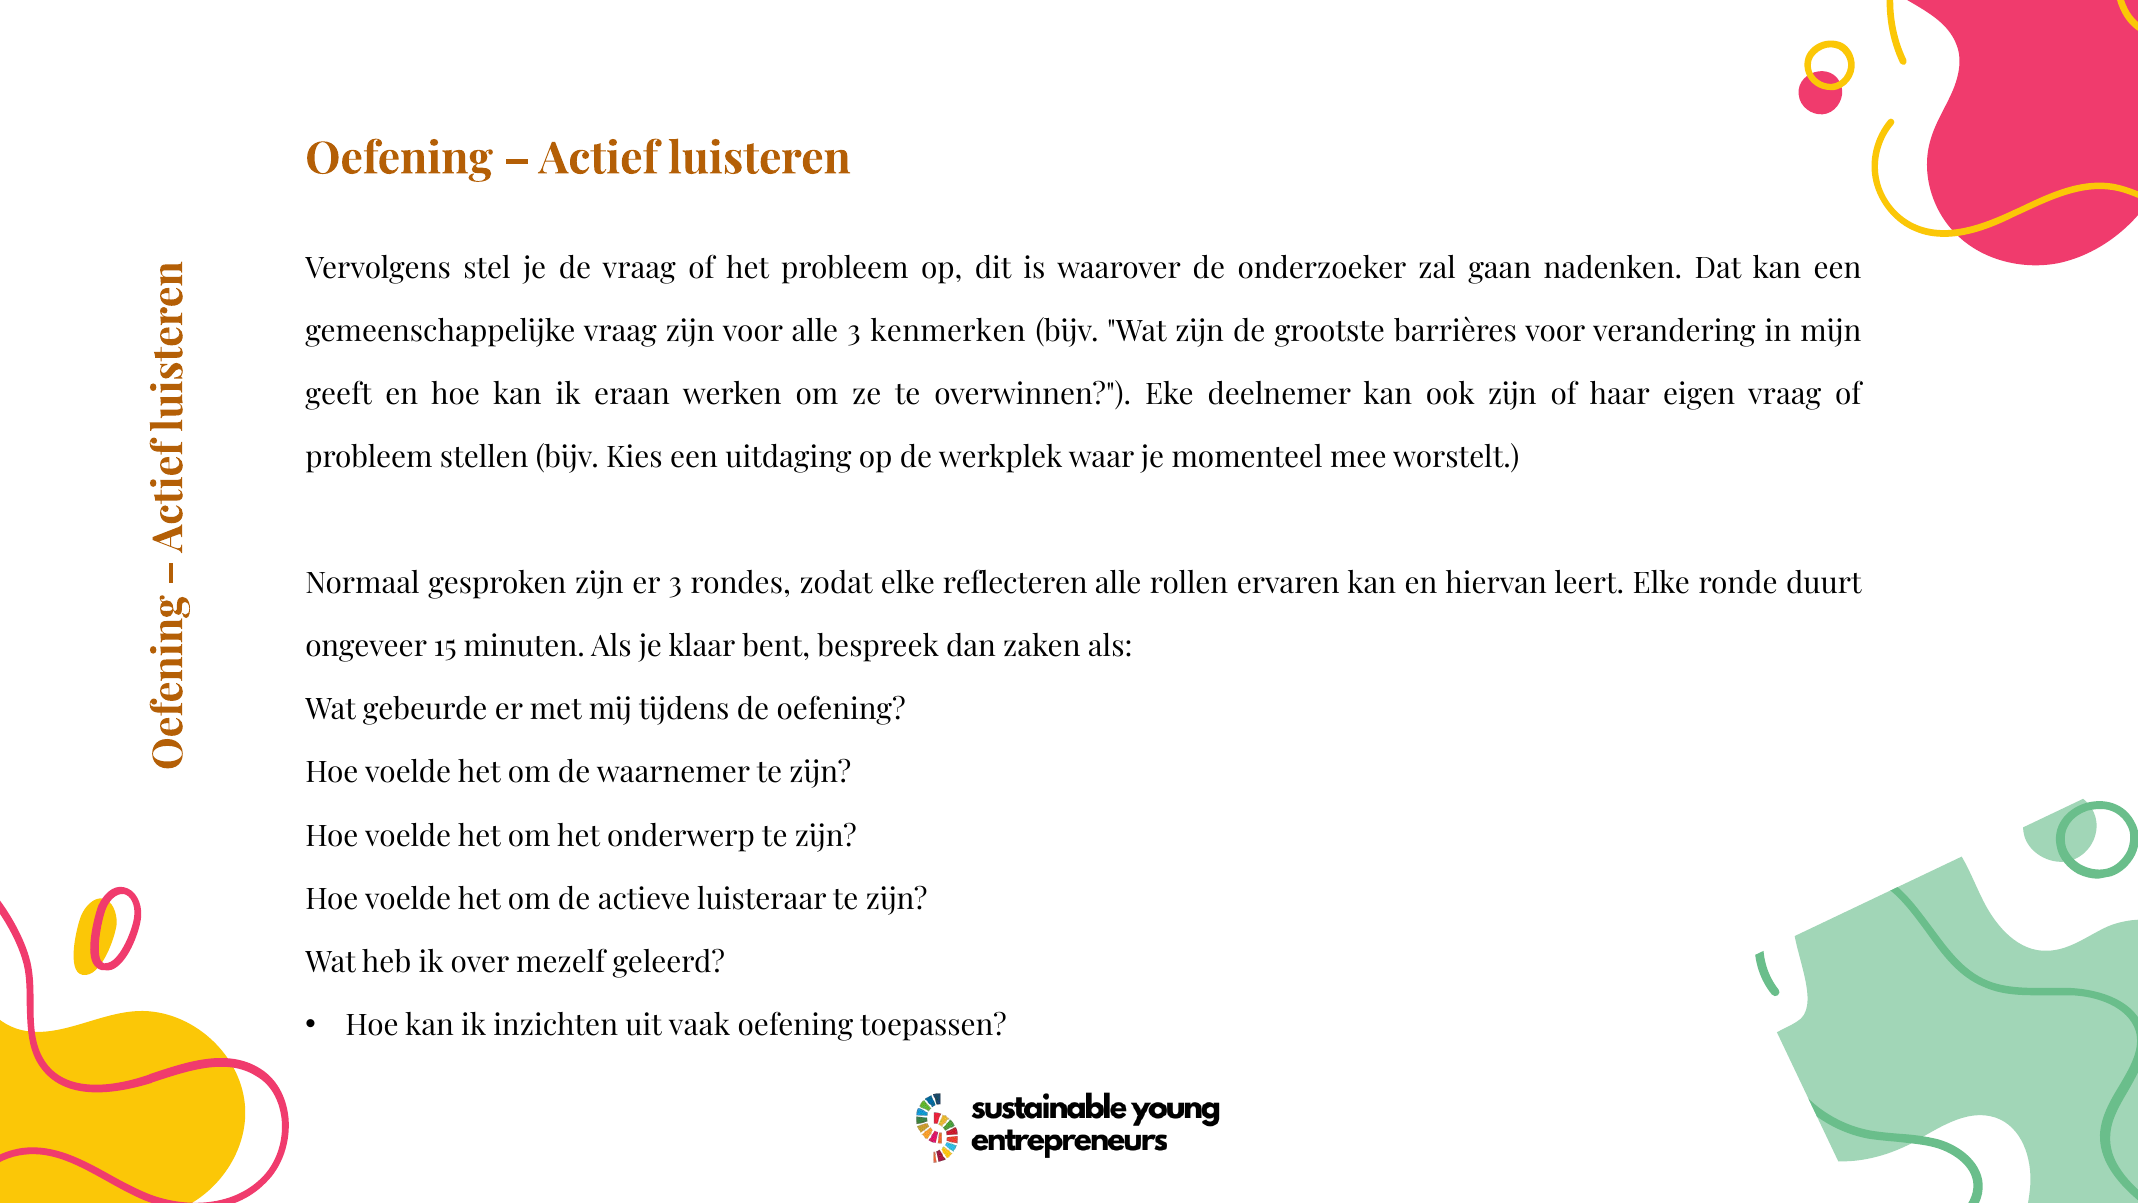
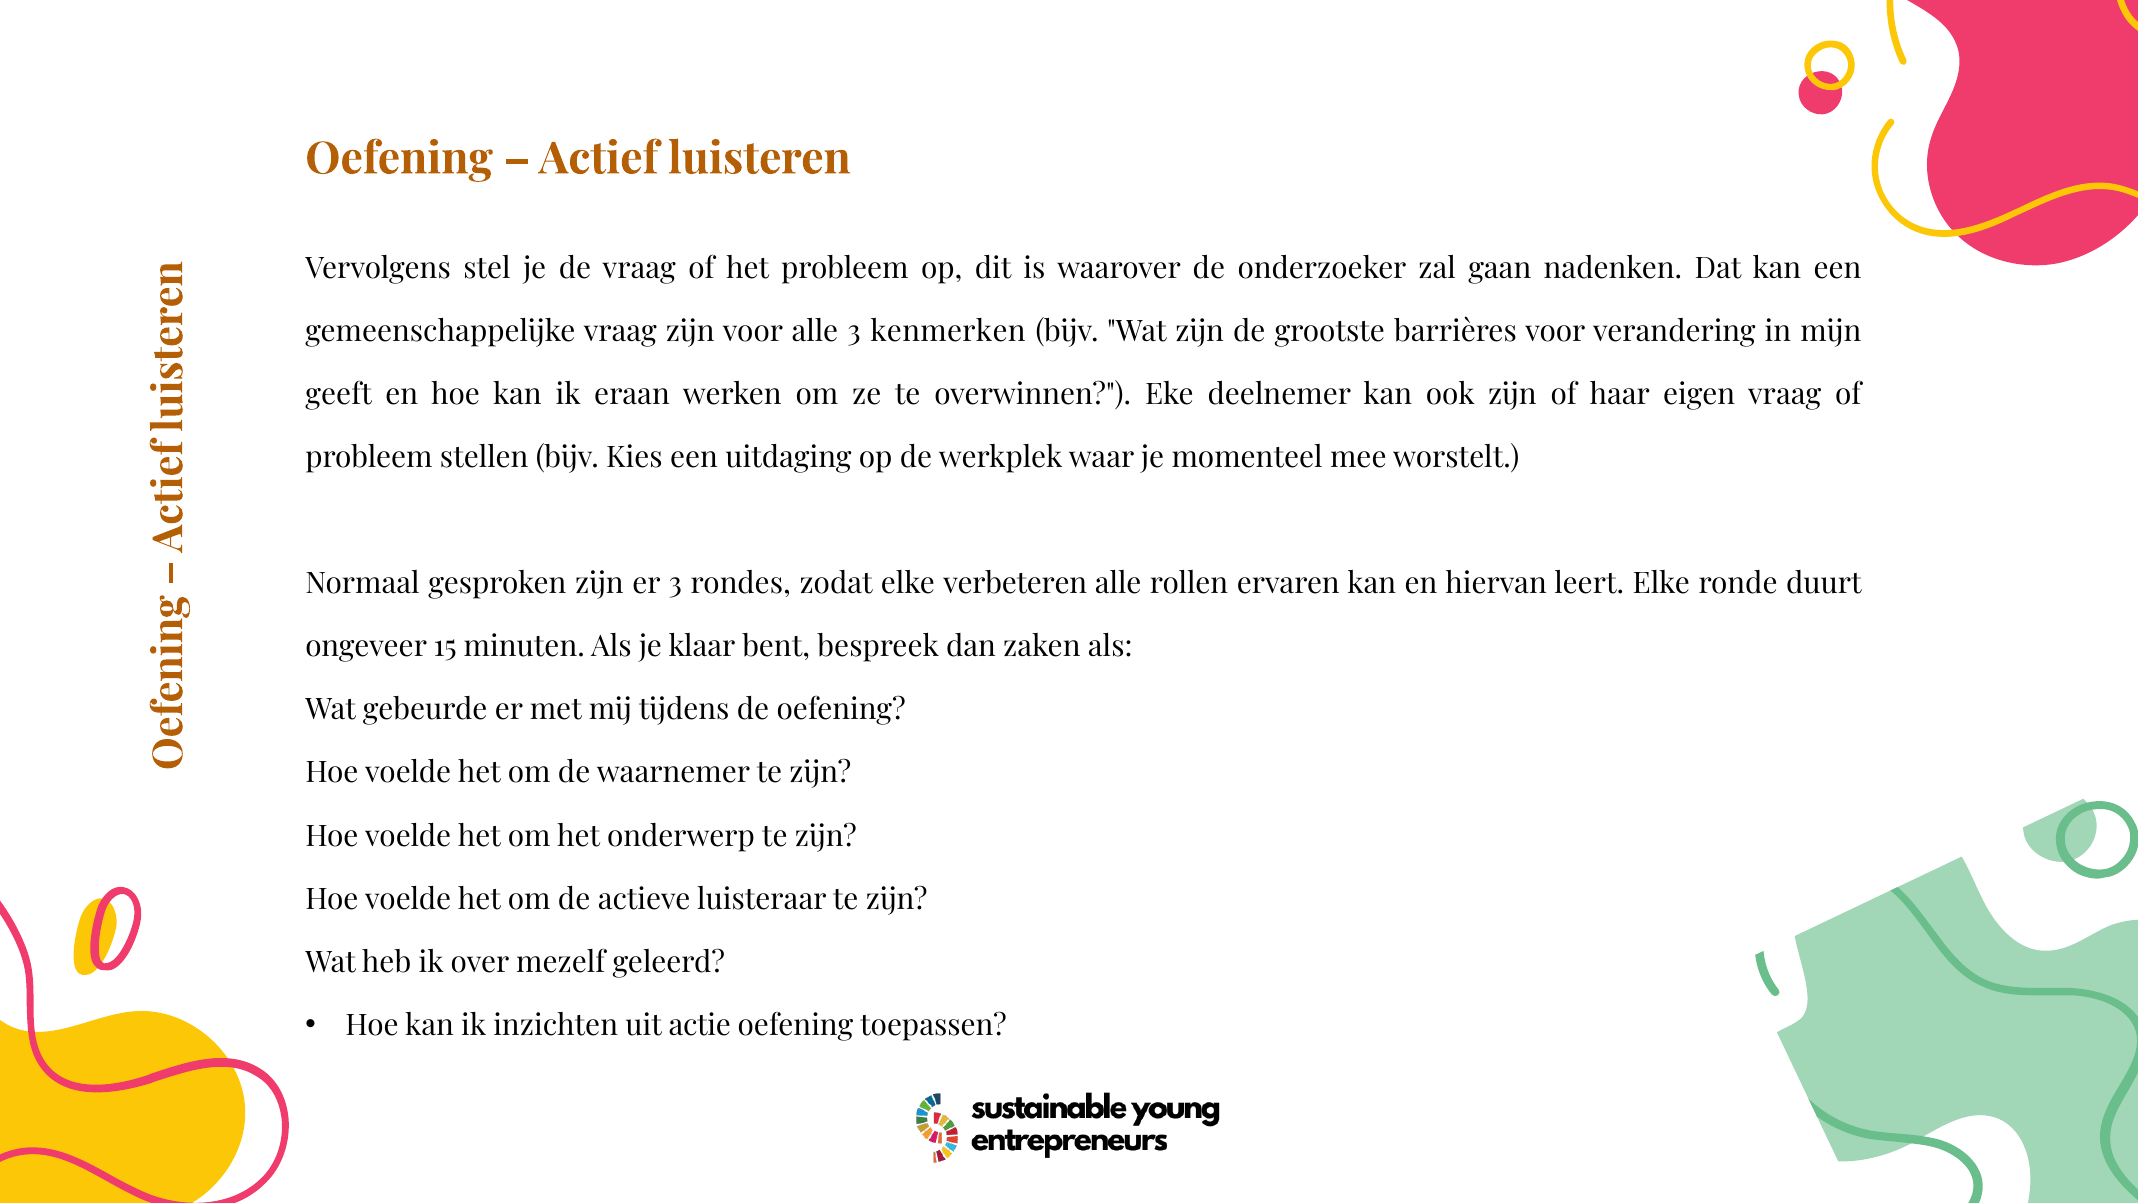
reflecteren: reflecteren -> verbeteren
vaak: vaak -> actie
